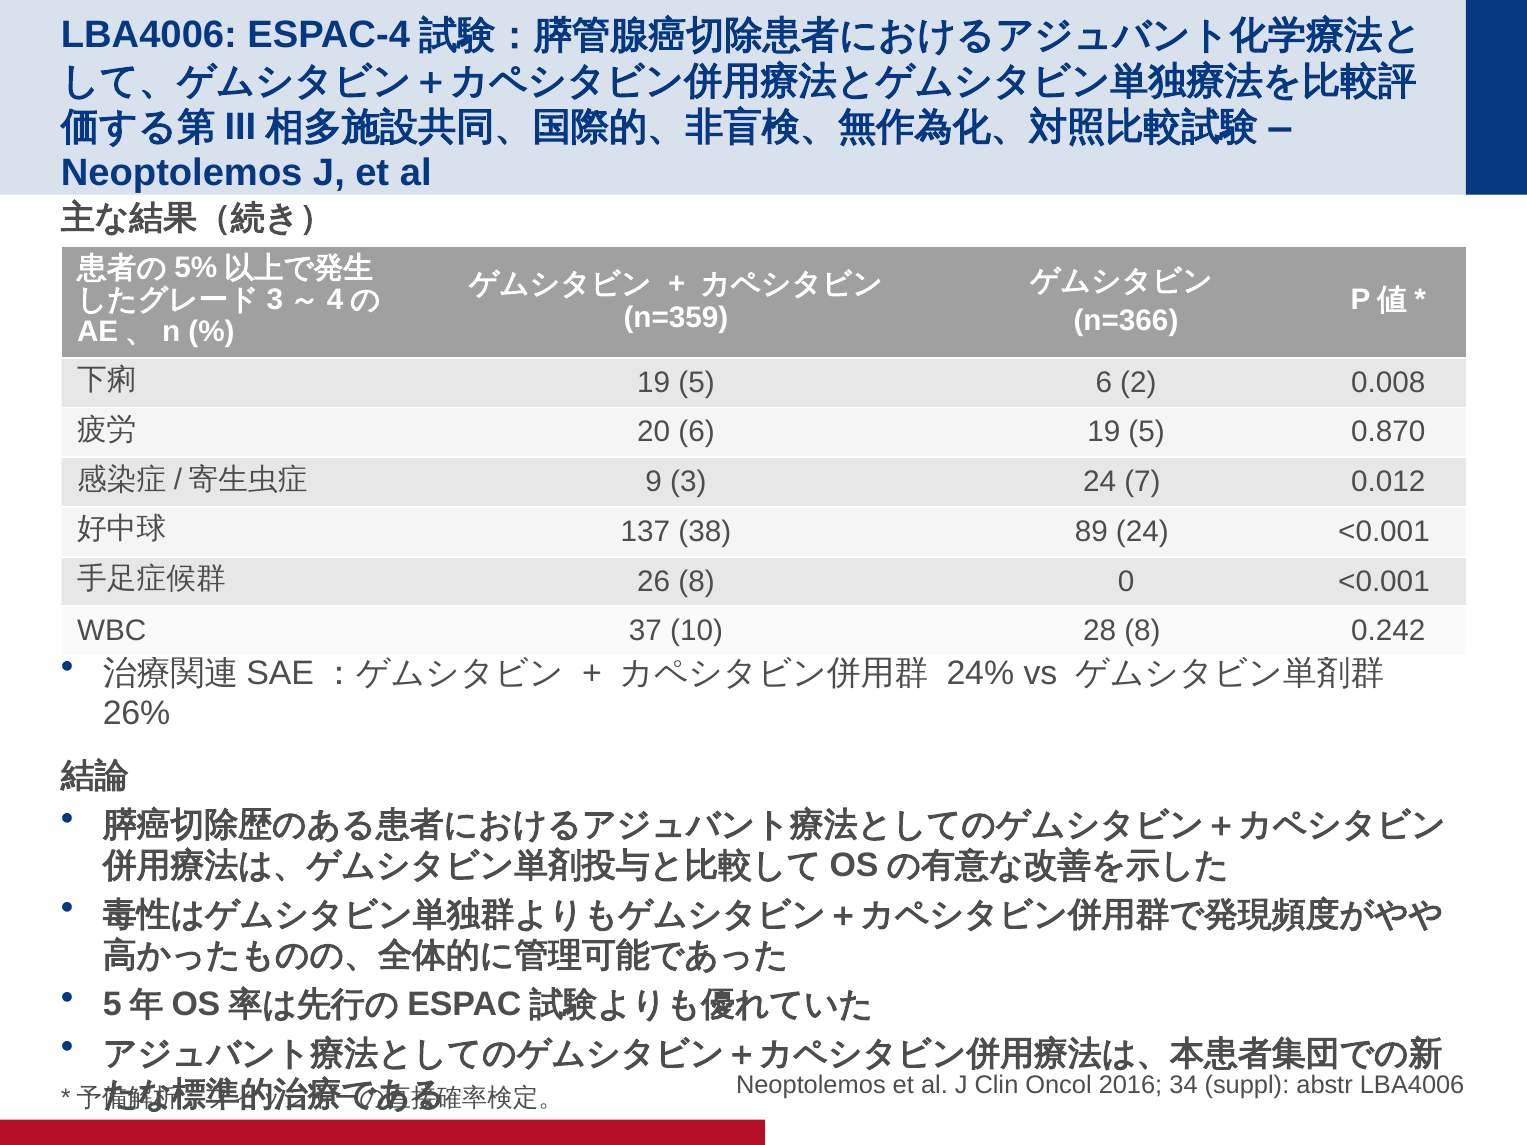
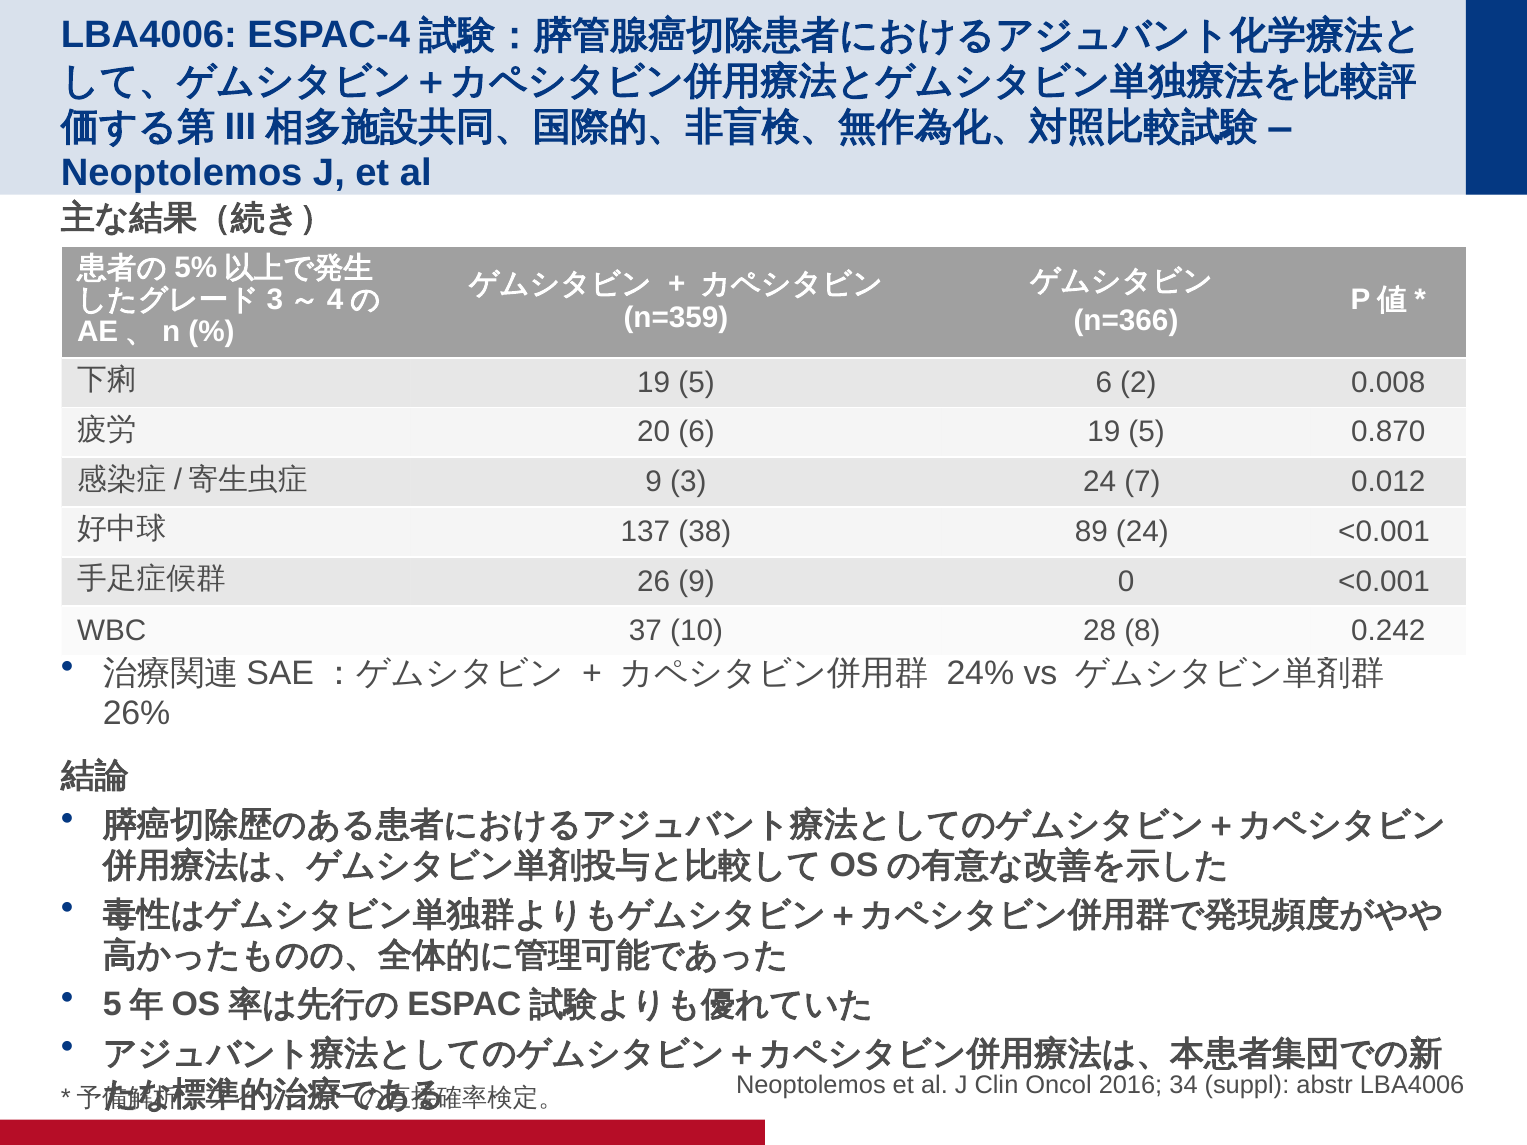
26 8: 8 -> 9
